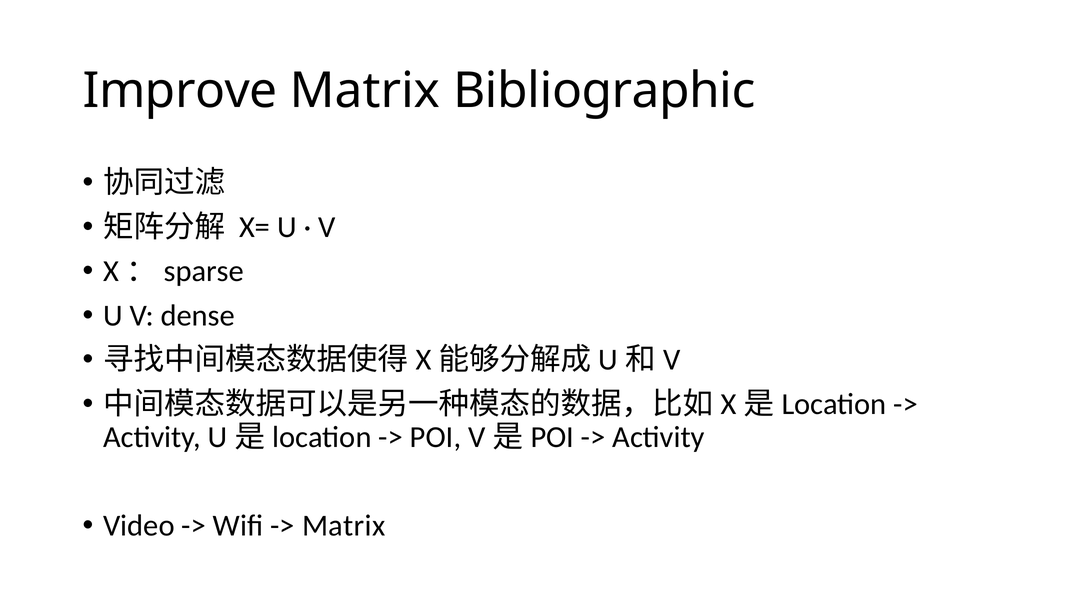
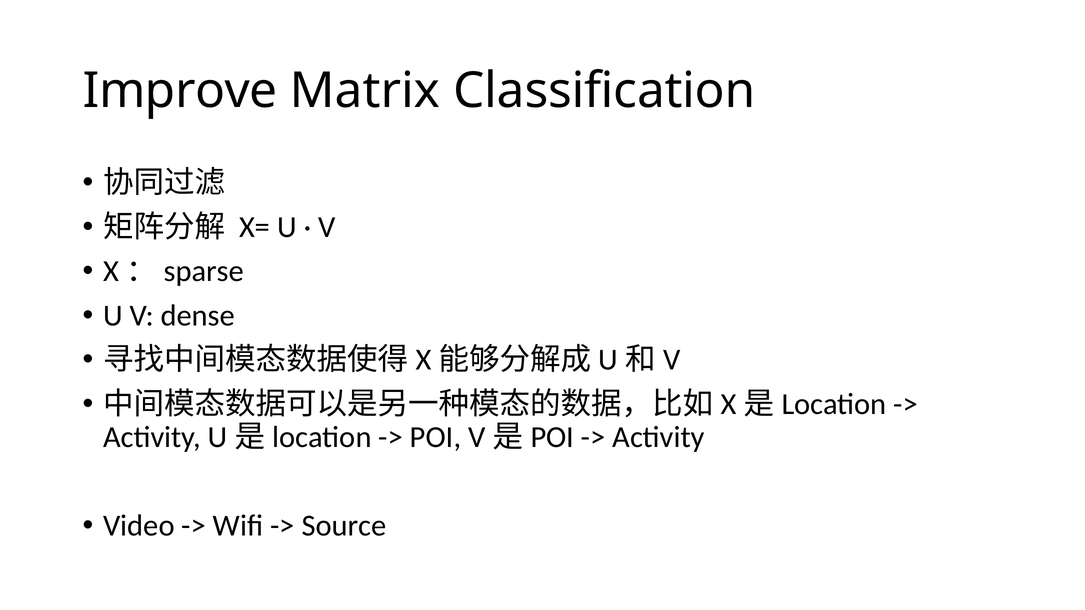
Bibliographic: Bibliographic -> Classification
Matrix at (344, 526): Matrix -> Source
